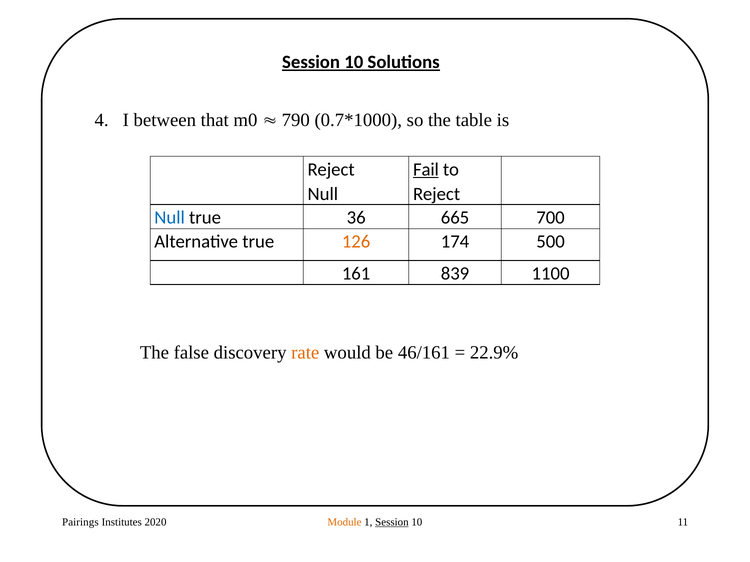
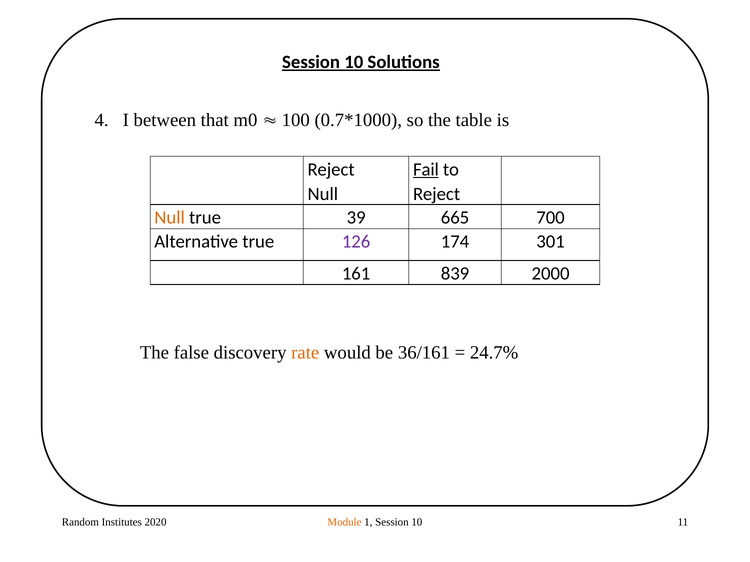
790: 790 -> 100
Null at (170, 218) colour: blue -> orange
36: 36 -> 39
126 colour: orange -> purple
500: 500 -> 301
1100: 1100 -> 2000
46/161: 46/161 -> 36/161
22.9%: 22.9% -> 24.7%
Pairings: Pairings -> Random
Session at (392, 523) underline: present -> none
